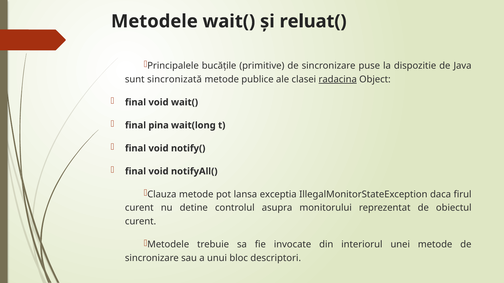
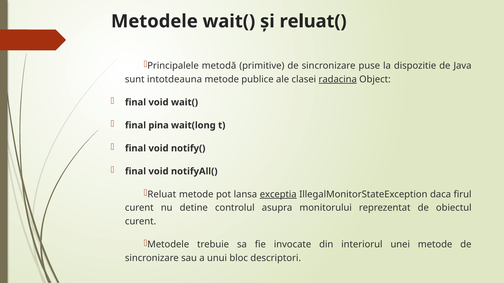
bucățile: bucățile -> metodă
sincronizată: sincronizată -> intotdeauna
Clauza: Clauza -> Reluat
exceptia underline: none -> present
